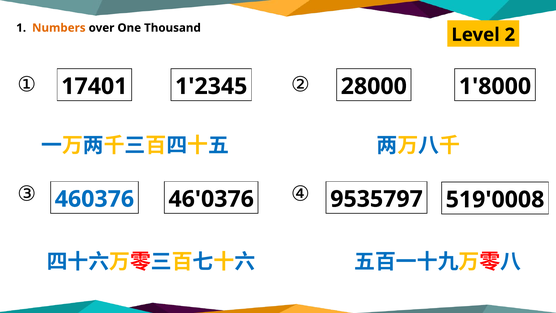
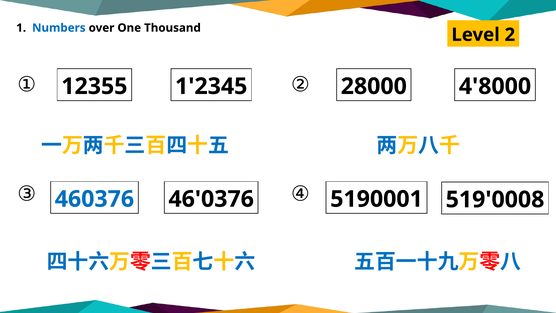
Numbers colour: orange -> blue
17401: 17401 -> 12355
1'8000: 1'8000 -> 4'8000
9535797: 9535797 -> 5190001
